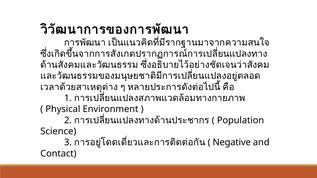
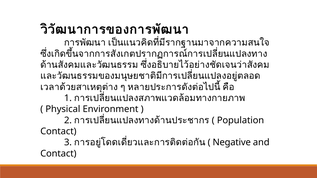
Science at (58, 132): Science -> Contact
